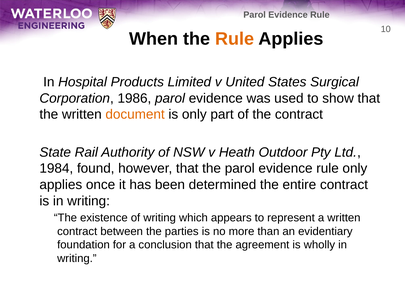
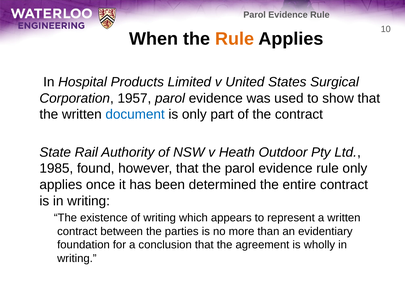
1986: 1986 -> 1957
document colour: orange -> blue
1984: 1984 -> 1985
